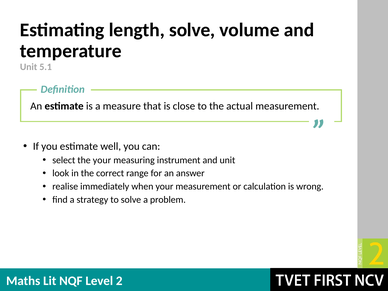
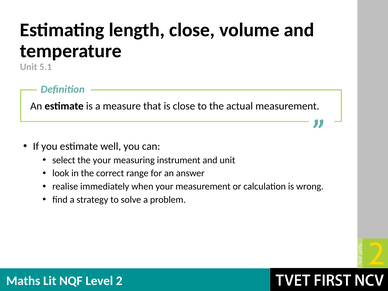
length solve: solve -> close
